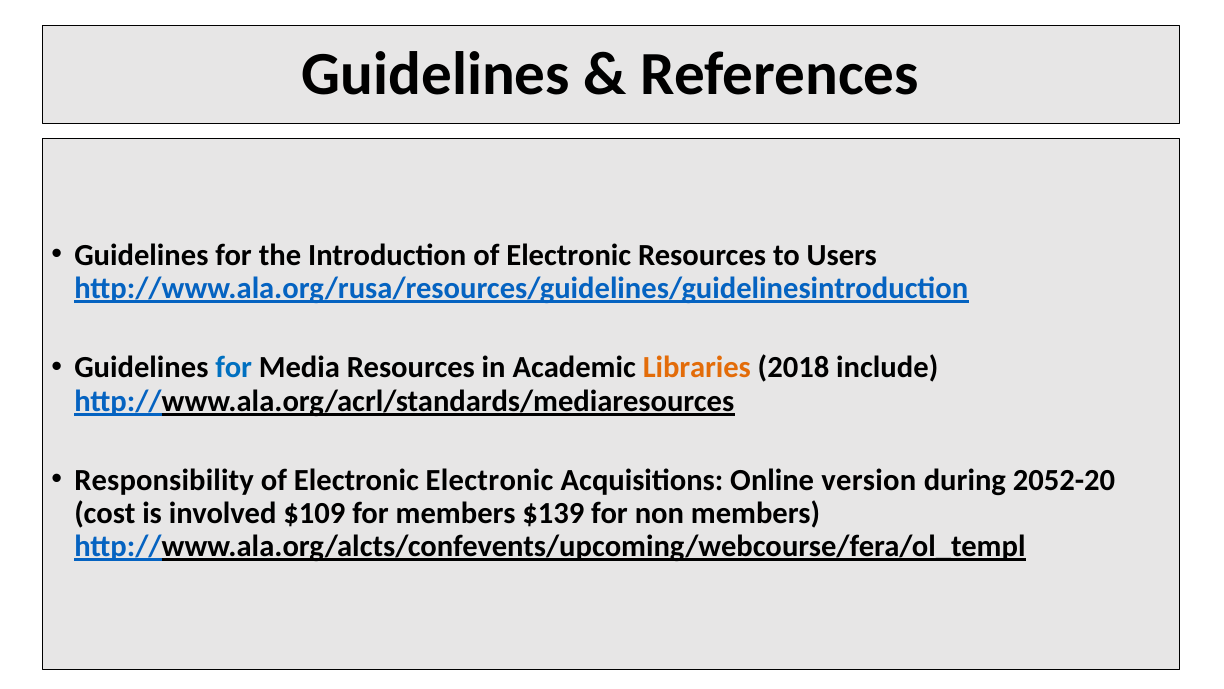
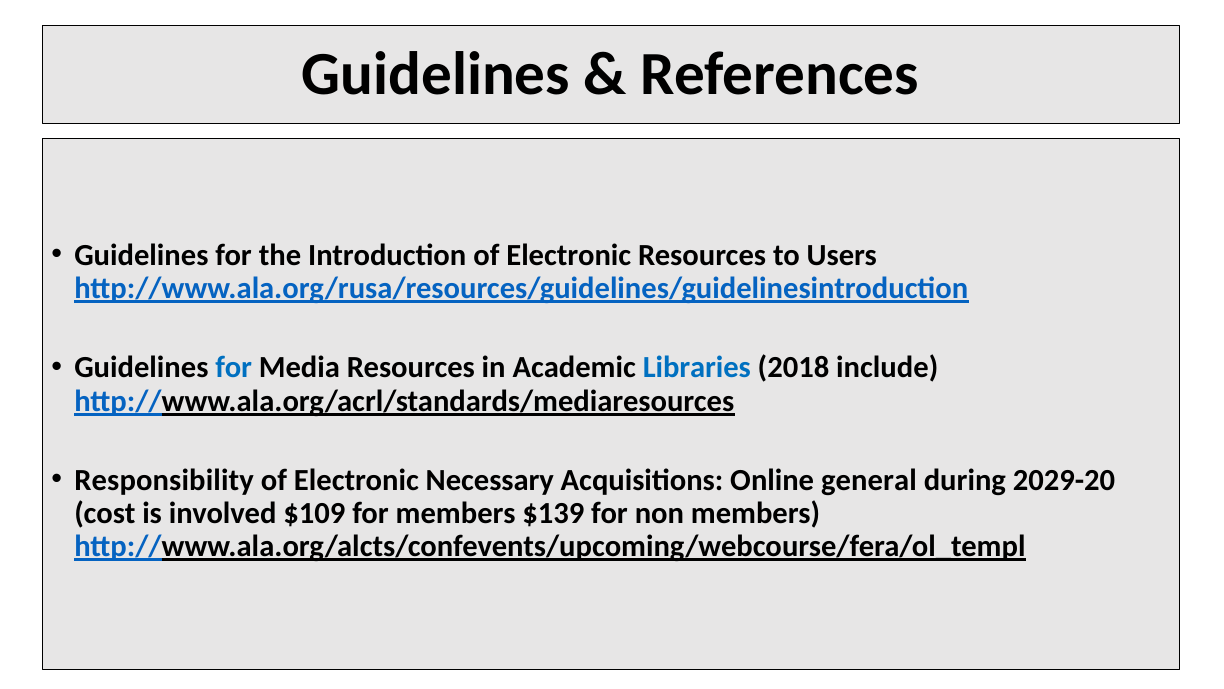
Libraries colour: orange -> blue
Electronic Electronic: Electronic -> Necessary
version: version -> general
2052-20: 2052-20 -> 2029-20
